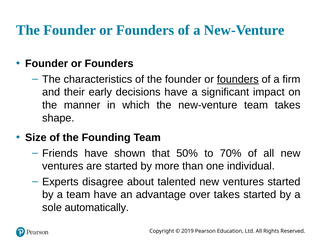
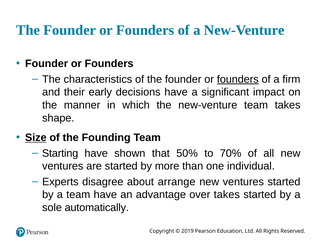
Size underline: none -> present
Friends: Friends -> Starting
talented: talented -> arrange
